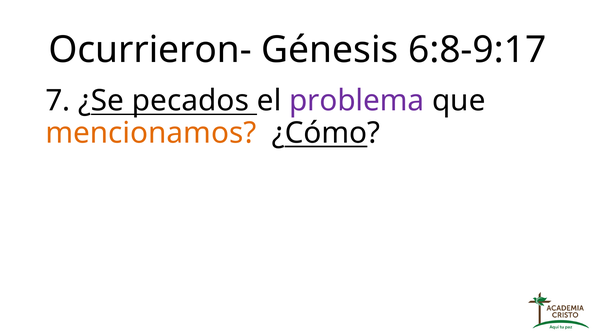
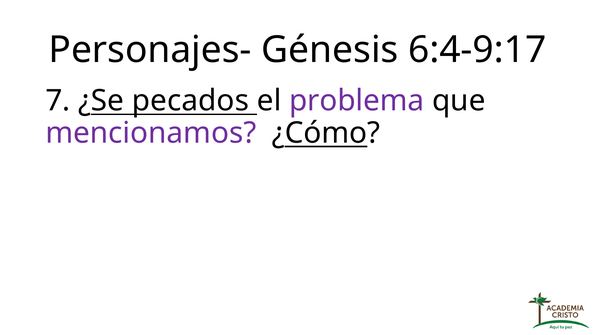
Ocurrieron-: Ocurrieron- -> Personajes-
6:8-9:17: 6:8-9:17 -> 6:4-9:17
mencionamos colour: orange -> purple
